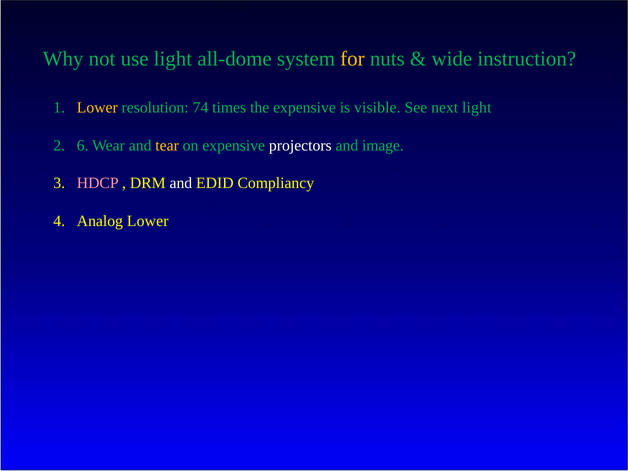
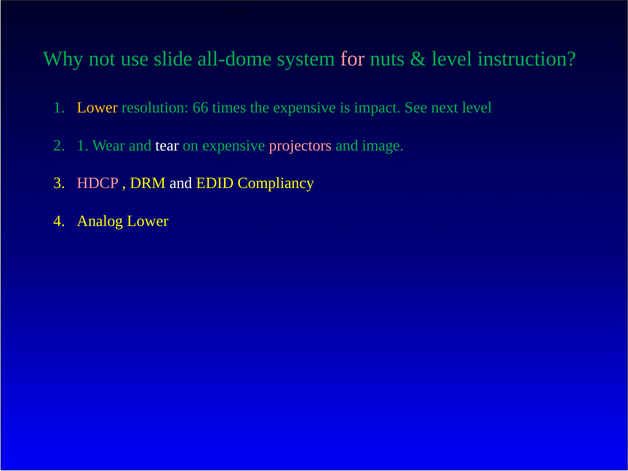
use light: light -> slide
for colour: yellow -> pink
wide at (452, 59): wide -> level
74: 74 -> 66
visible: visible -> impact
next light: light -> level
2 6: 6 -> 1
tear colour: yellow -> white
projectors colour: white -> pink
